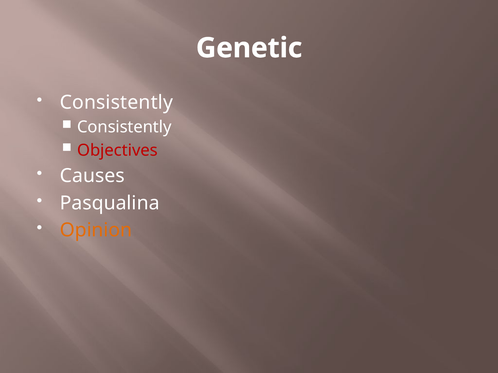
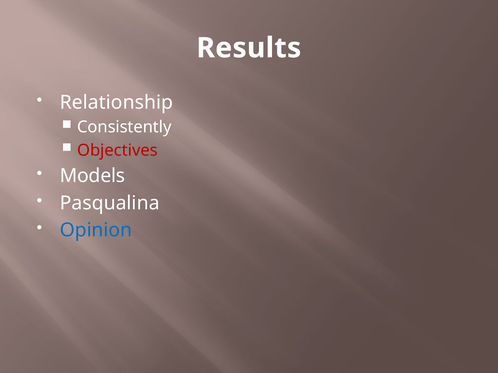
Genetic: Genetic -> Results
Consistently at (116, 103): Consistently -> Relationship
Causes: Causes -> Models
Opinion colour: orange -> blue
